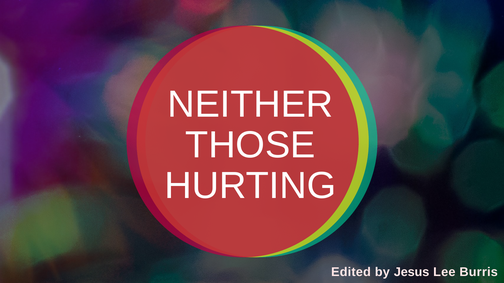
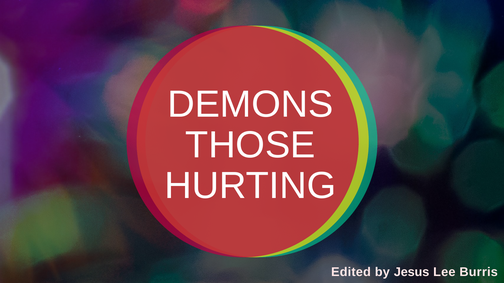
NEITHER: NEITHER -> DEMONS
